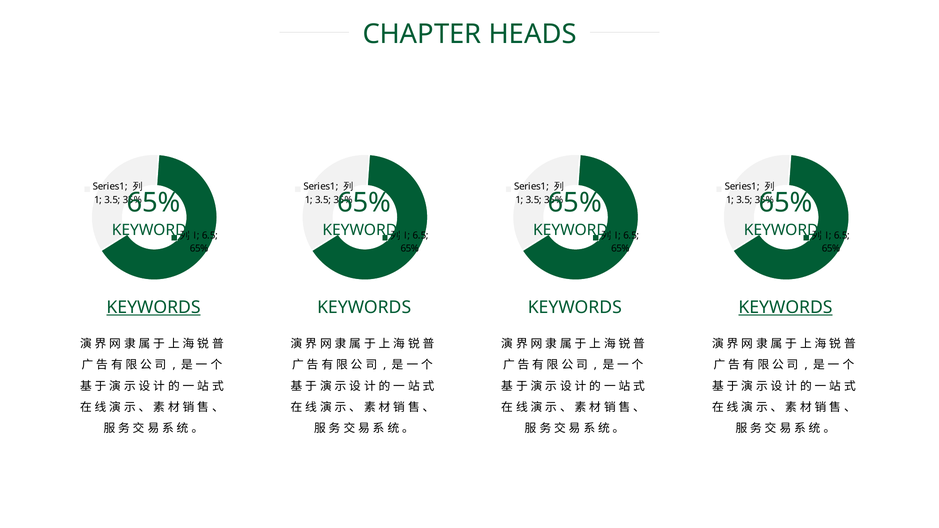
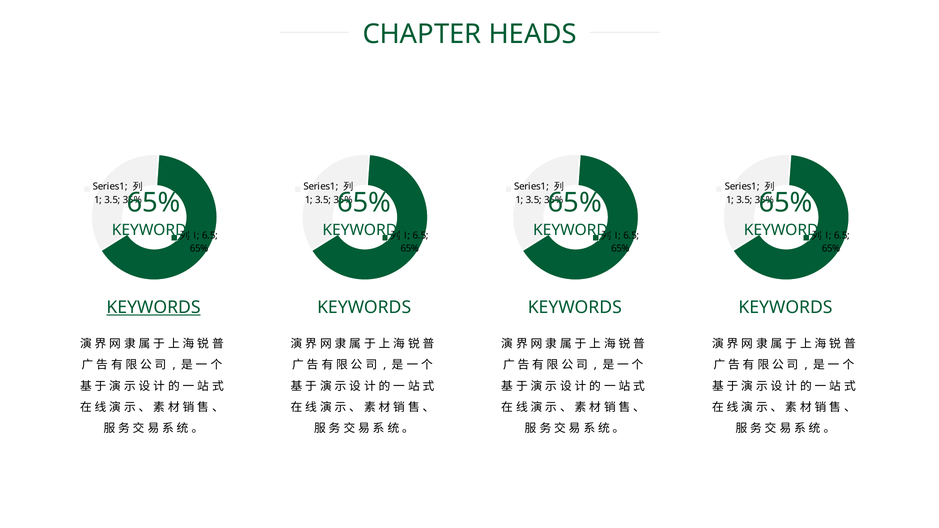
KEYWORDS at (785, 308) underline: present -> none
